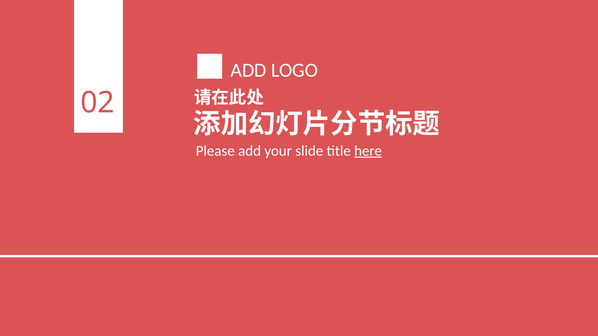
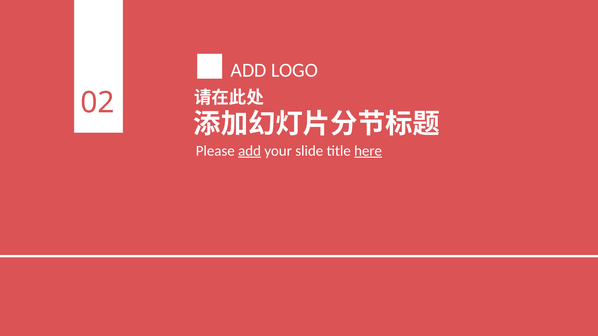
add at (250, 151) underline: none -> present
